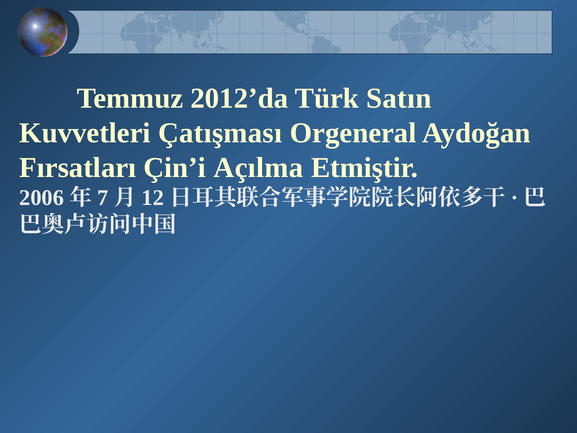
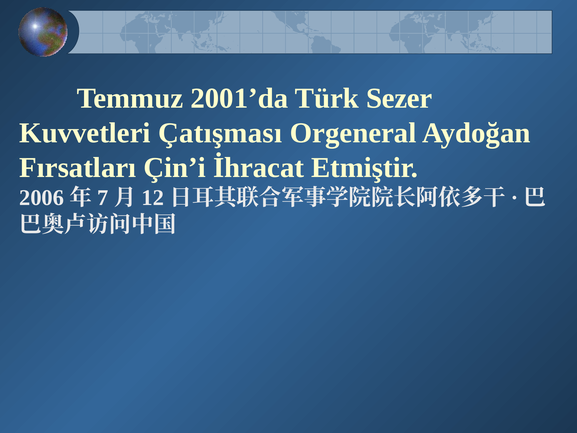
2012’da: 2012’da -> 2001’da
Satın: Satın -> Sezer
Açılma: Açılma -> İhracat
